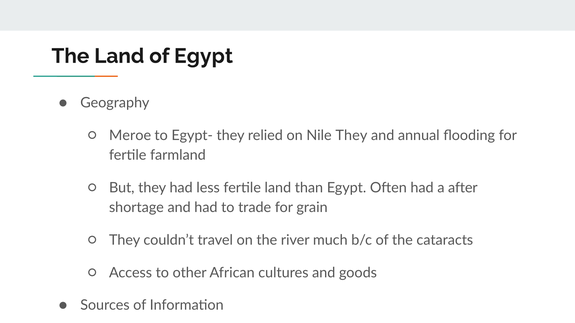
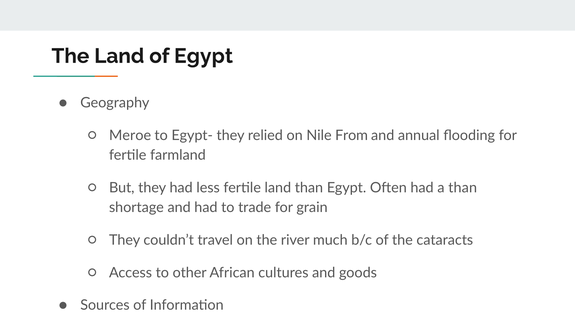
Nile They: They -> From
a after: after -> than
